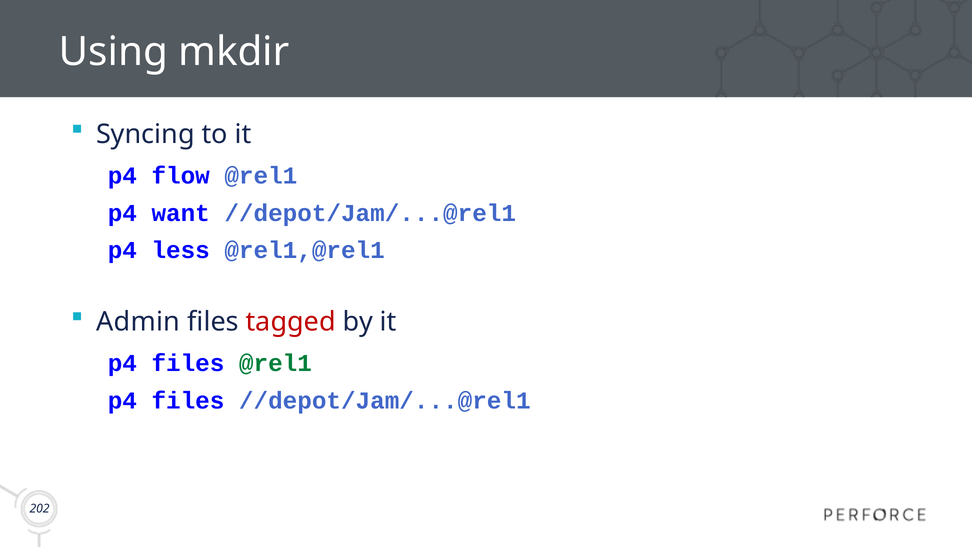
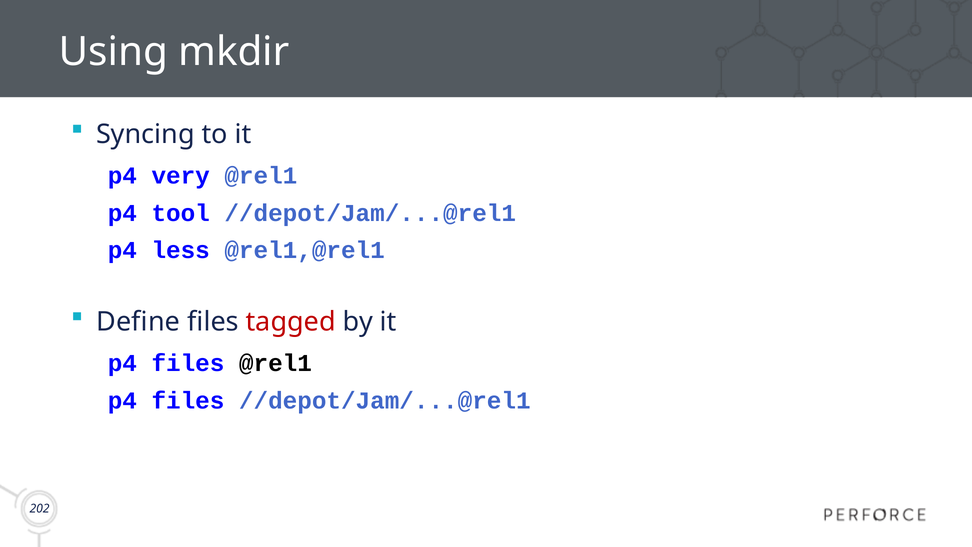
flow: flow -> very
want: want -> tool
Admin: Admin -> Define
@rel1 at (275, 363) colour: green -> black
